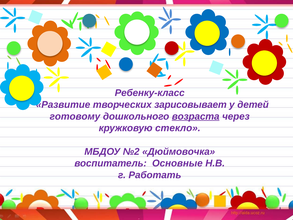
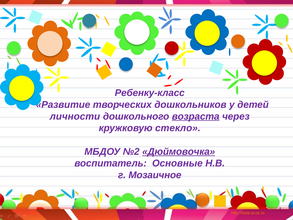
зарисовывает: зарисовывает -> дошкольников
готовому: готовому -> личности
Дюймовочка underline: none -> present
Работать: Работать -> Мозаичное
